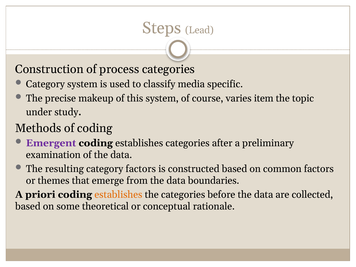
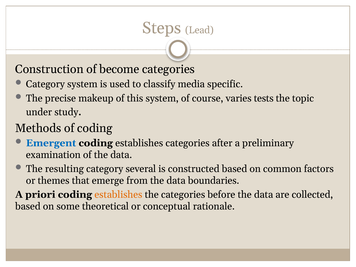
process: process -> become
item: item -> tests
Emergent colour: purple -> blue
category factors: factors -> several
